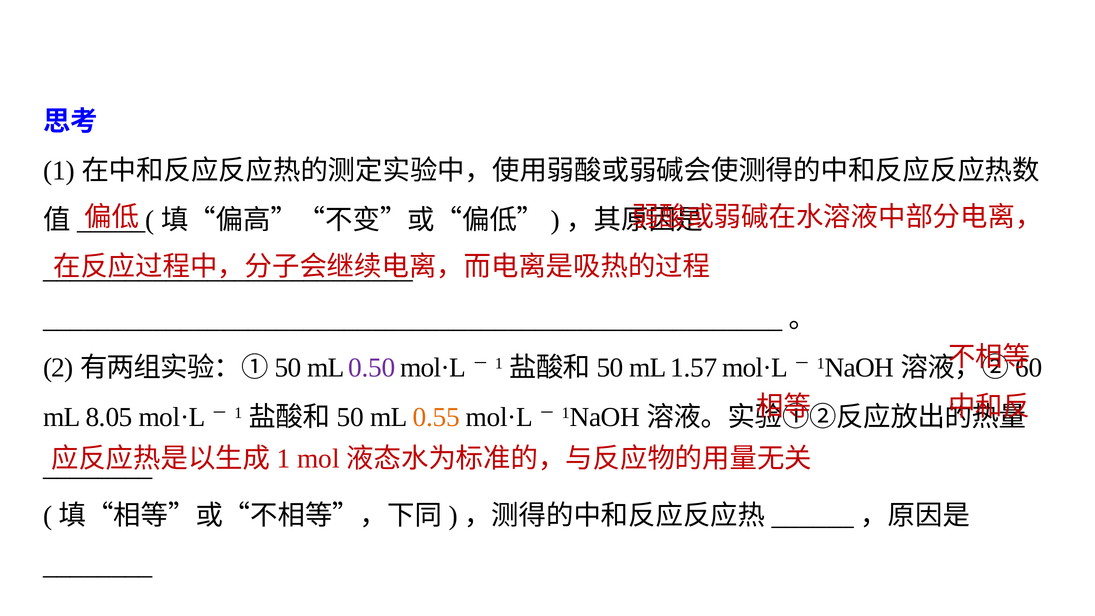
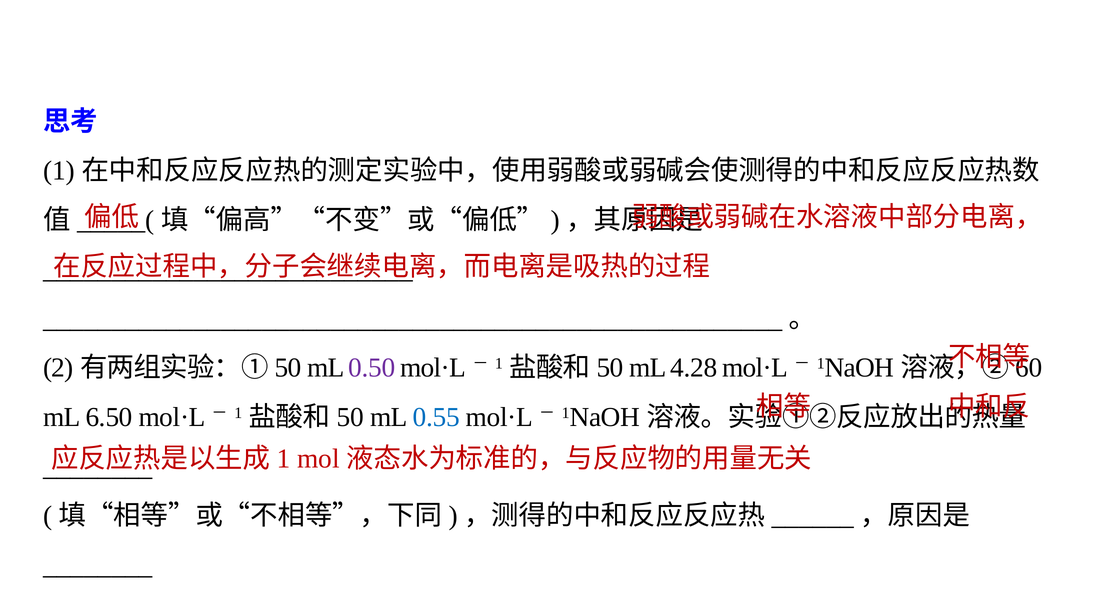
1.57: 1.57 -> 4.28
8.05: 8.05 -> 6.50
0.55 colour: orange -> blue
